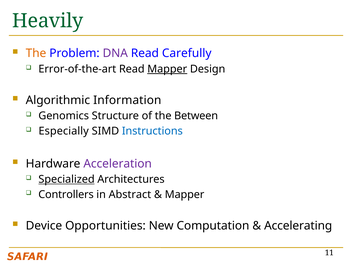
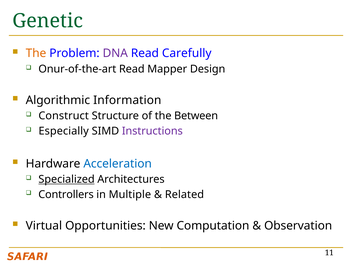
Heavily: Heavily -> Genetic
Error-of-the-art: Error-of-the-art -> Onur-of-the-art
Mapper at (167, 69) underline: present -> none
Genomics: Genomics -> Construct
Instructions colour: blue -> purple
Acceleration colour: purple -> blue
Abstract: Abstract -> Multiple
Mapper at (185, 195): Mapper -> Related
Device: Device -> Virtual
Accelerating: Accelerating -> Observation
